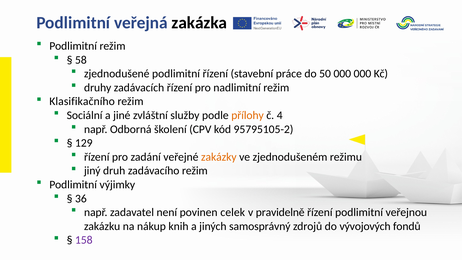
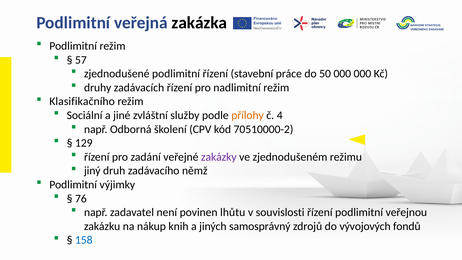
58: 58 -> 57
95795105-2: 95795105-2 -> 70510000-2
zakázky colour: orange -> purple
zadávacího režim: režim -> němž
36: 36 -> 76
celek: celek -> lhůtu
pravidelně: pravidelně -> souvislosti
158 colour: purple -> blue
